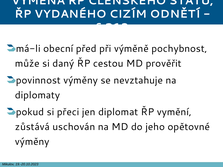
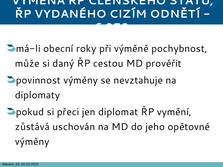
213: 213 -> 959
před: před -> roky
